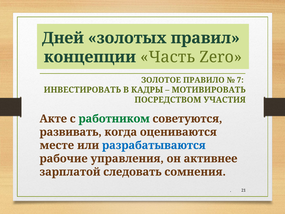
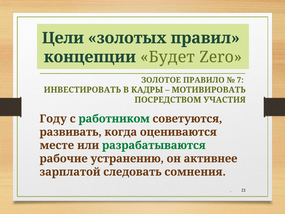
Дней: Дней -> Цели
Часть: Часть -> Будет
Акте: Акте -> Году
разрабатываются colour: blue -> green
управления: управления -> устранению
